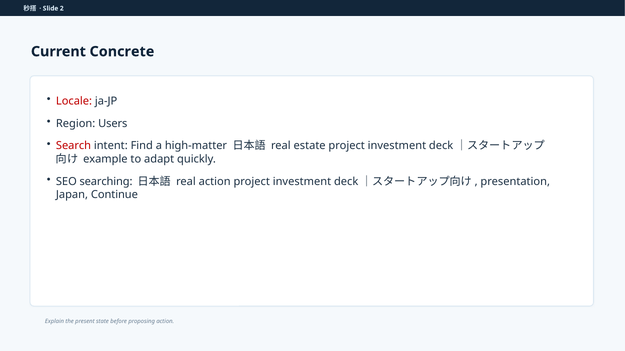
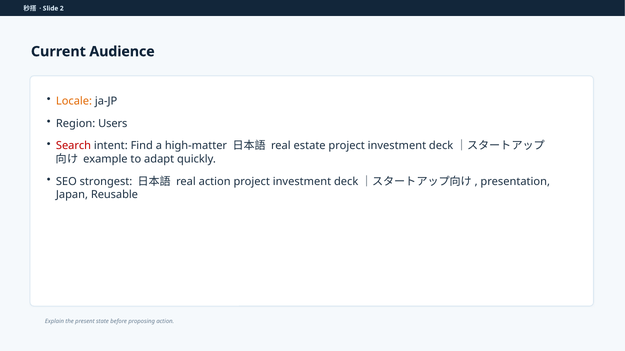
Concrete: Concrete -> Audience
Locale colour: red -> orange
searching: searching -> strongest
Continue: Continue -> Reusable
